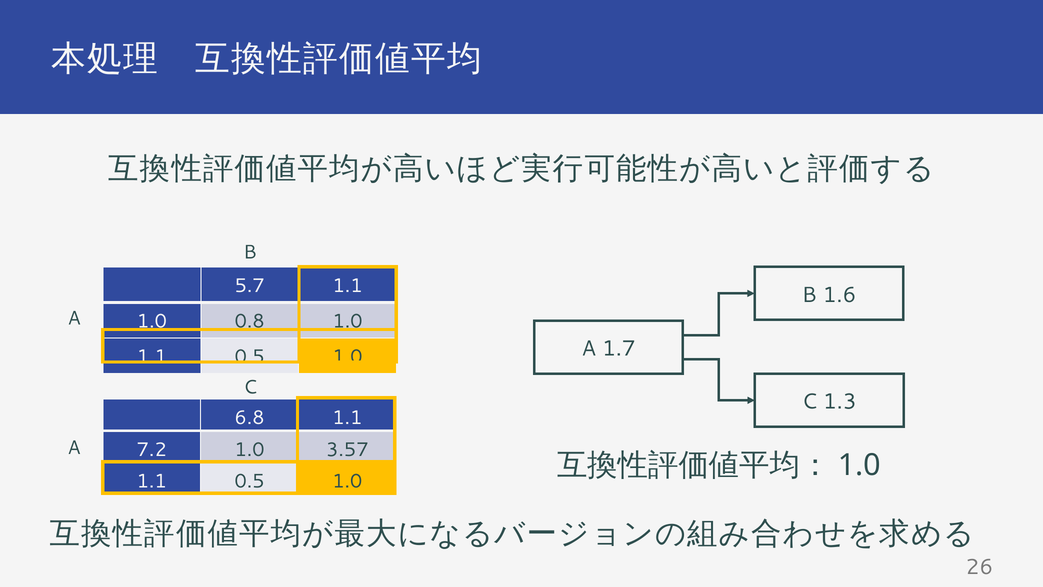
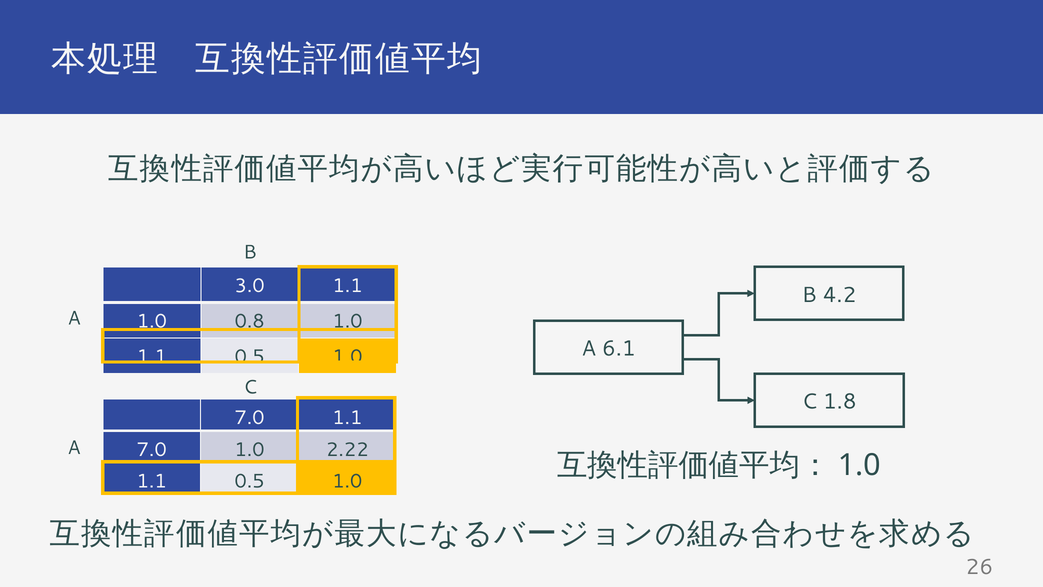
5.7: 5.7 -> 3.0
1.6: 1.6 -> 4.2
1.7: 1.7 -> 6.1
1.3: 1.3 -> 1.8
6.8 at (250, 418): 6.8 -> 7.0
7.2 at (152, 449): 7.2 -> 7.0
3.57: 3.57 -> 2.22
